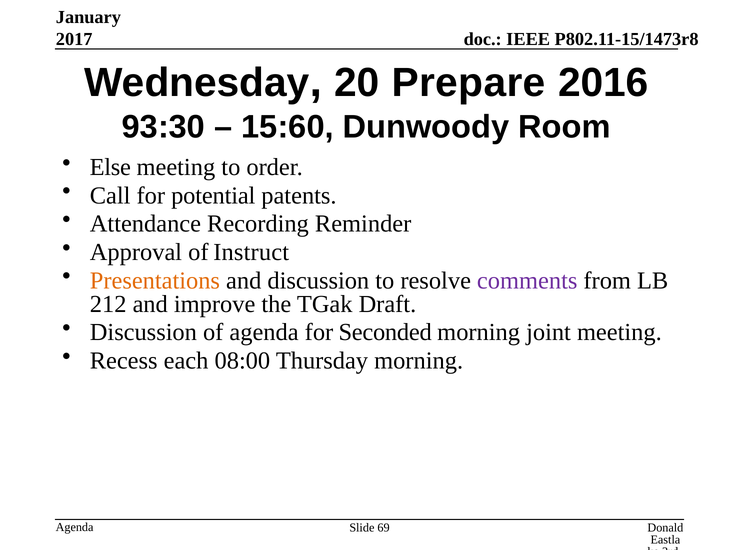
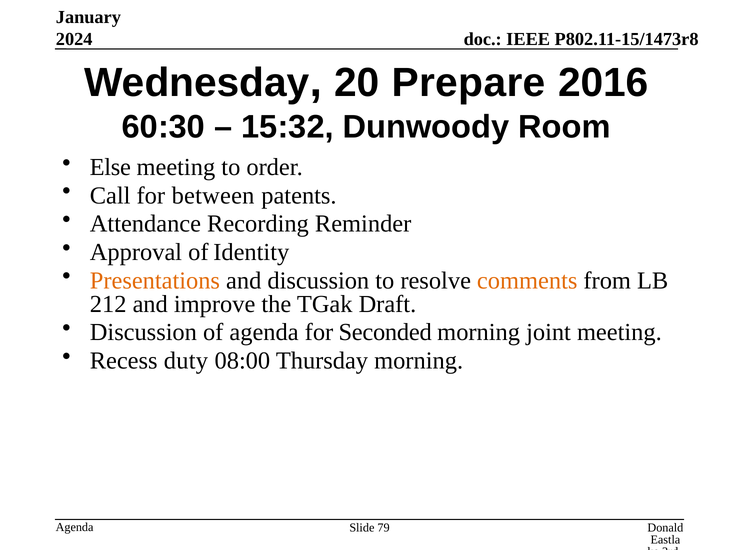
2017: 2017 -> 2024
93:30: 93:30 -> 60:30
15:60: 15:60 -> 15:32
potential: potential -> between
Instruct: Instruct -> Identity
comments colour: purple -> orange
each: each -> duty
69: 69 -> 79
